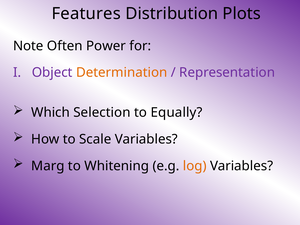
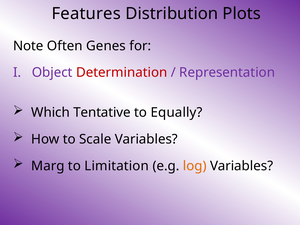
Power: Power -> Genes
Determination colour: orange -> red
Selection: Selection -> Tentative
Whitening: Whitening -> Limitation
